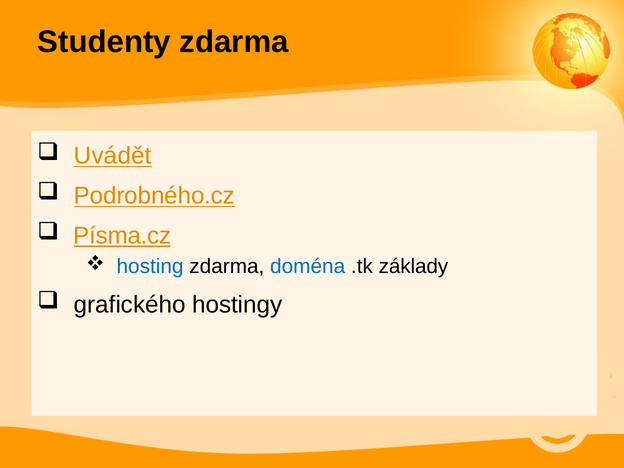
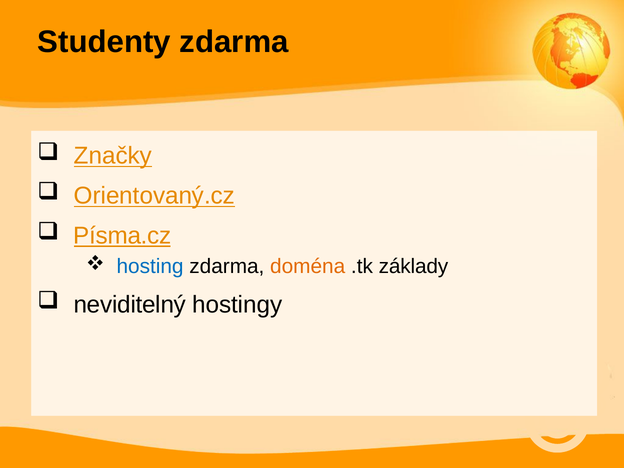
Uvádět: Uvádět -> Značky
Podrobného.cz: Podrobného.cz -> Orientovaný.cz
doména colour: blue -> orange
grafického: grafického -> neviditelný
